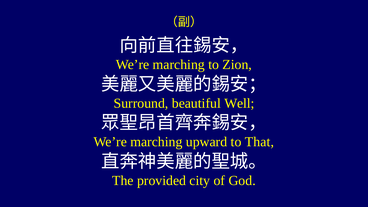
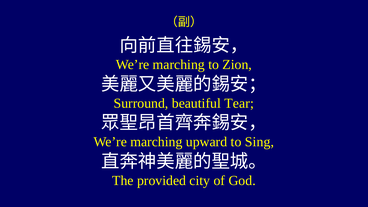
Well: Well -> Tear
That: That -> Sing
